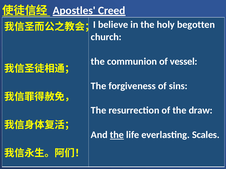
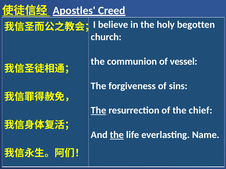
The at (99, 111) underline: none -> present
draw: draw -> chief
Scales: Scales -> Name
